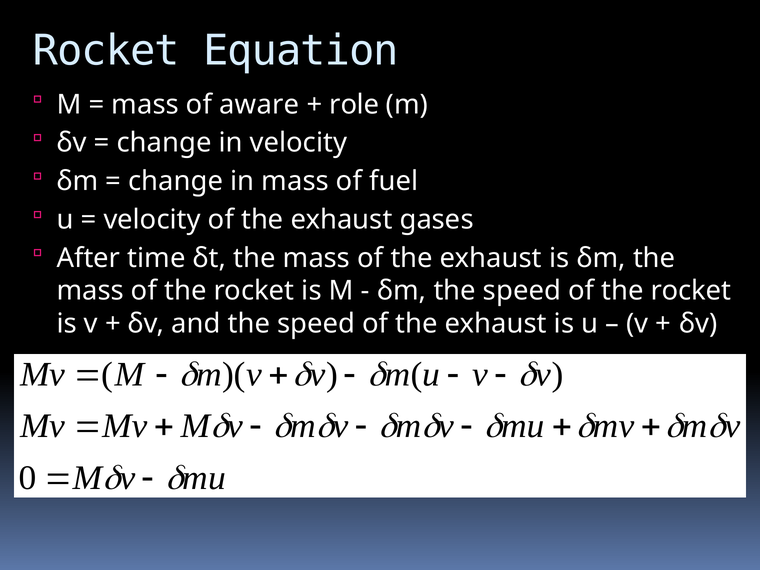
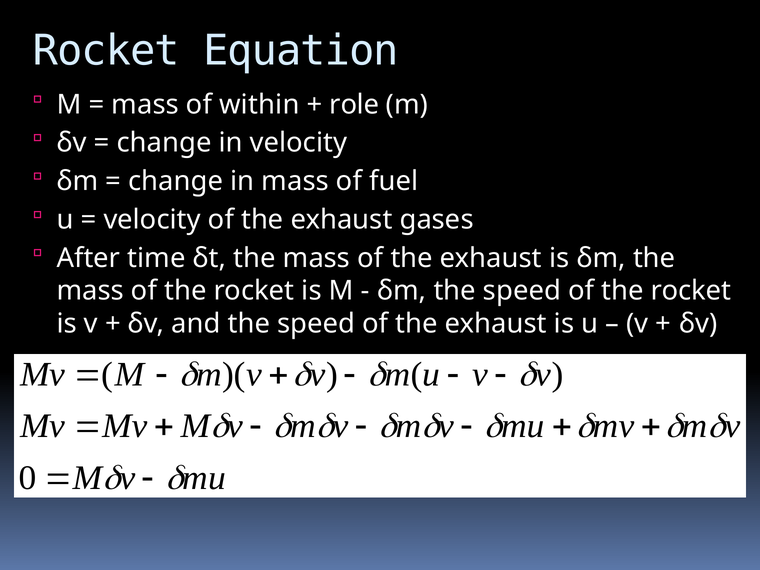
aware: aware -> within
